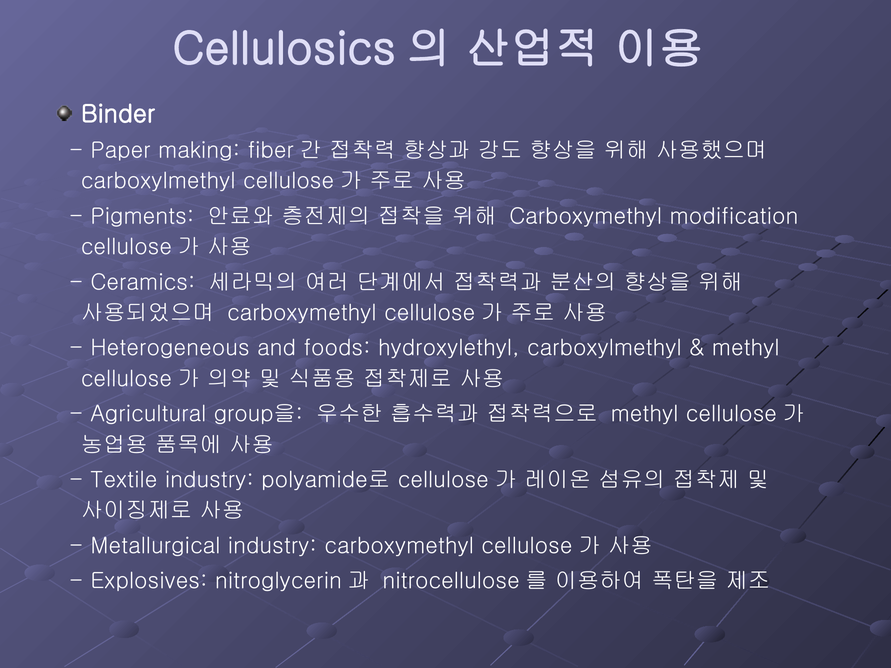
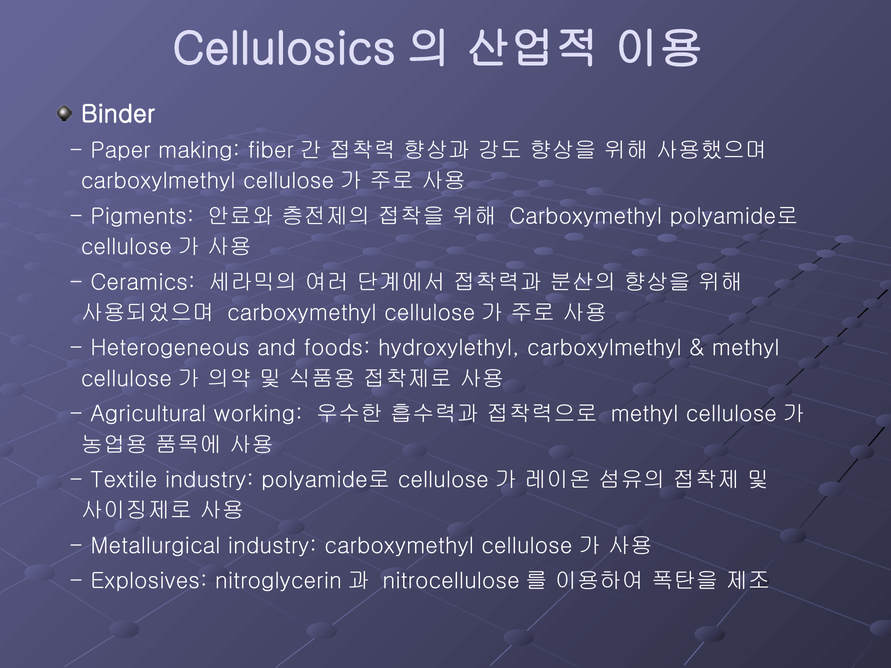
Carboxymethyl modification: modification -> polyamide로
group을: group을 -> working
